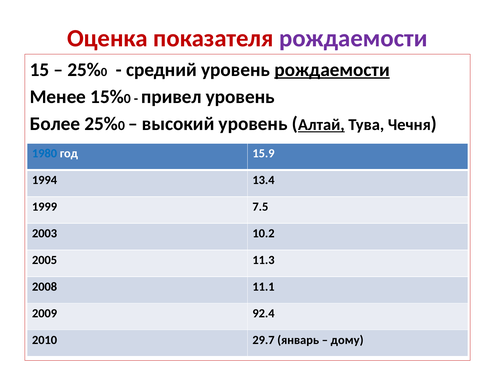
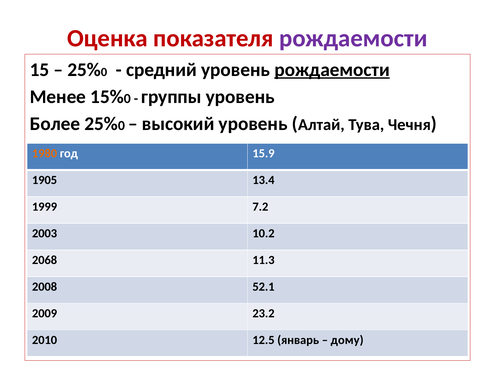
привел: привел -> группы
Алтай underline: present -> none
1980 colour: blue -> orange
1994: 1994 -> 1905
7.5: 7.5 -> 7.2
2005: 2005 -> 2068
11.1: 11.1 -> 52.1
92.4: 92.4 -> 23.2
29.7: 29.7 -> 12.5
